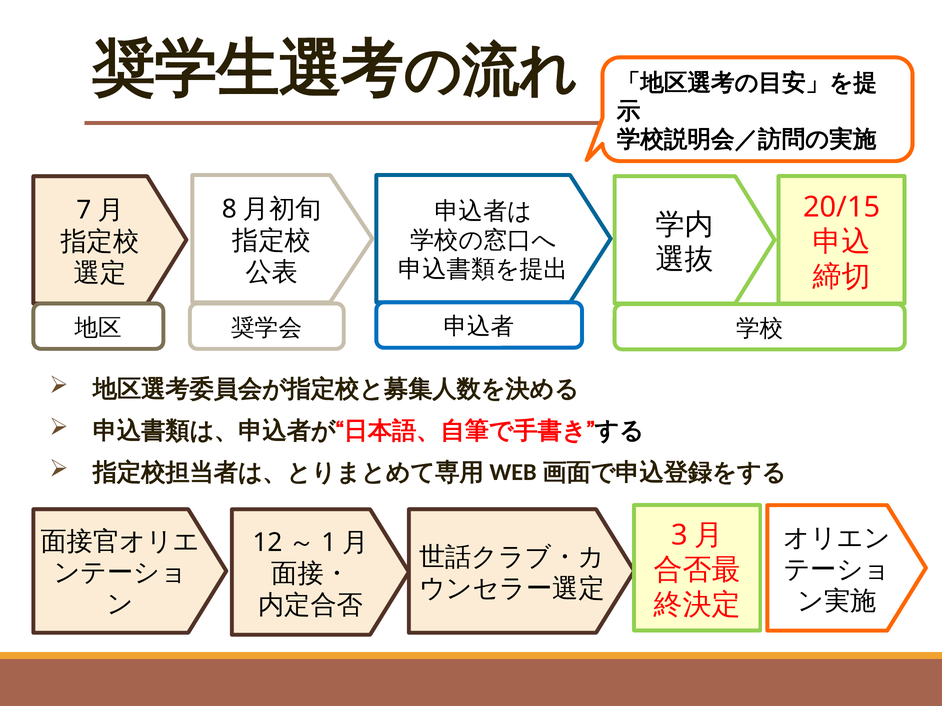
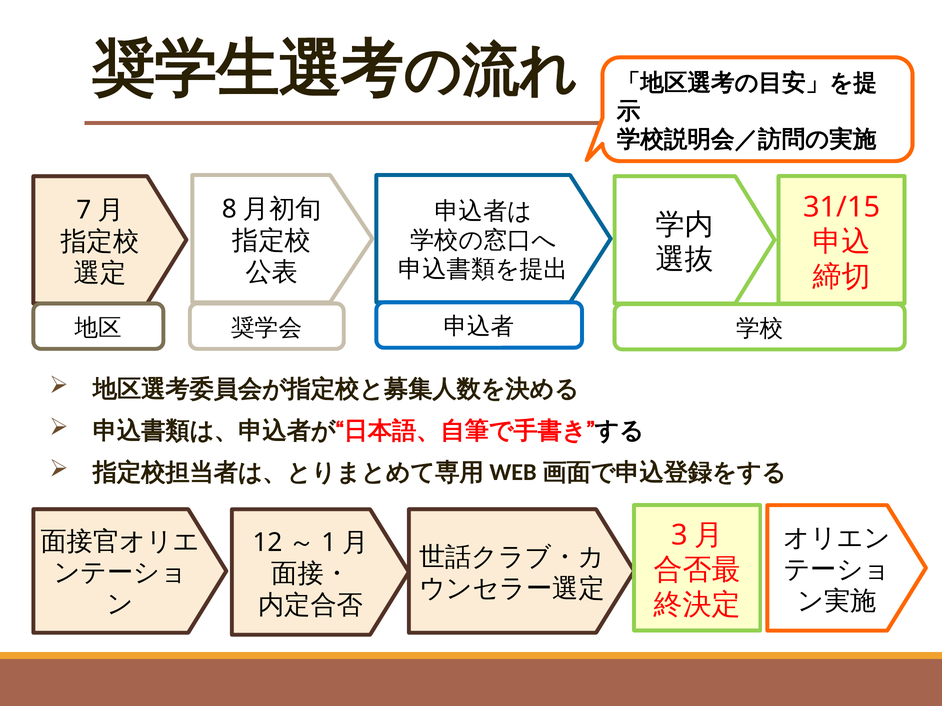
20/15: 20/15 -> 31/15
